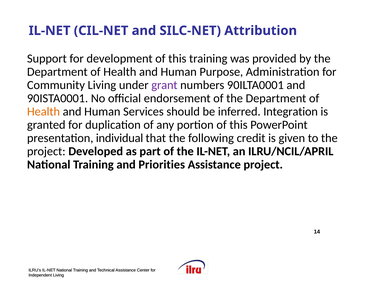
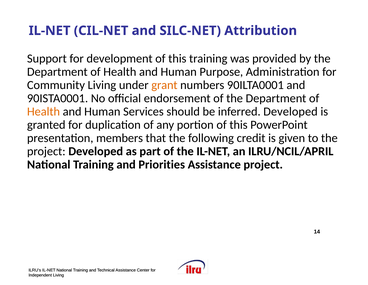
grant colour: purple -> orange
inferred Integration: Integration -> Developed
individual: individual -> members
